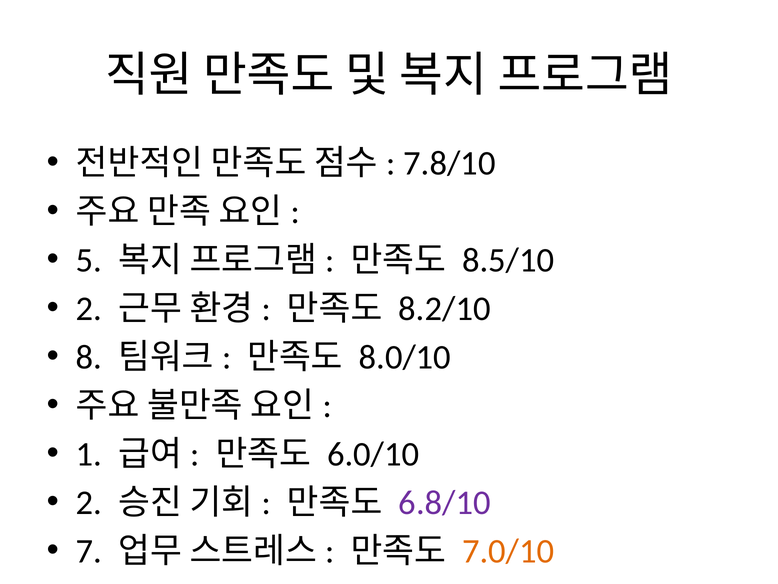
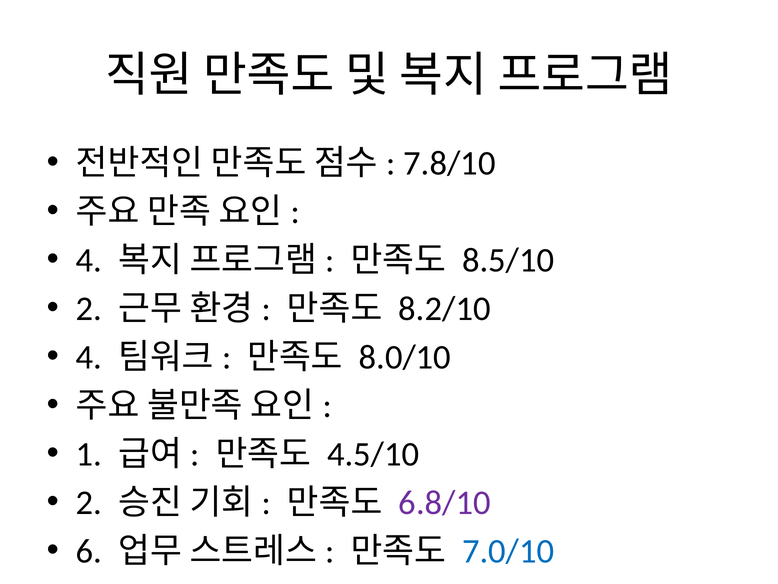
5 at (89, 260): 5 -> 4
8 at (89, 357): 8 -> 4
6.0/10: 6.0/10 -> 4.5/10
7: 7 -> 6
7.0/10 colour: orange -> blue
